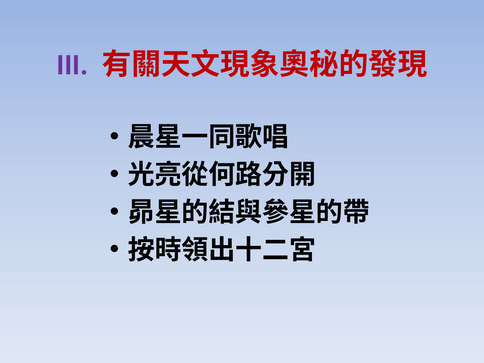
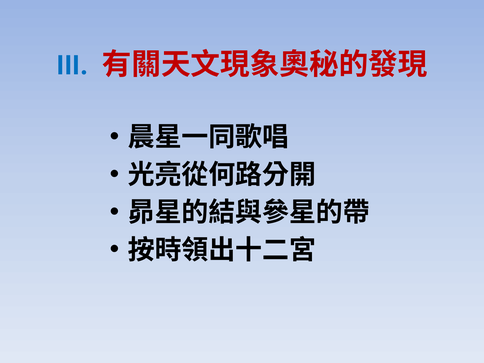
III colour: purple -> blue
